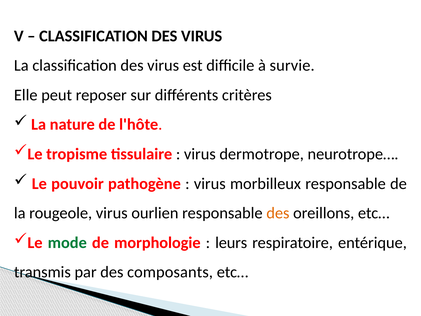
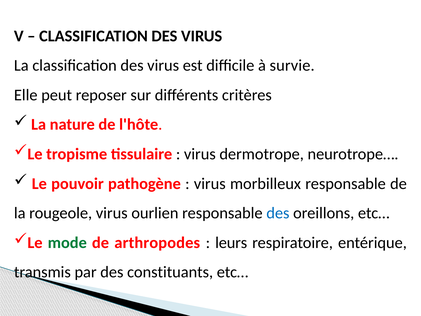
des at (278, 213) colour: orange -> blue
morphologie: morphologie -> arthropodes
composants: composants -> constituants
